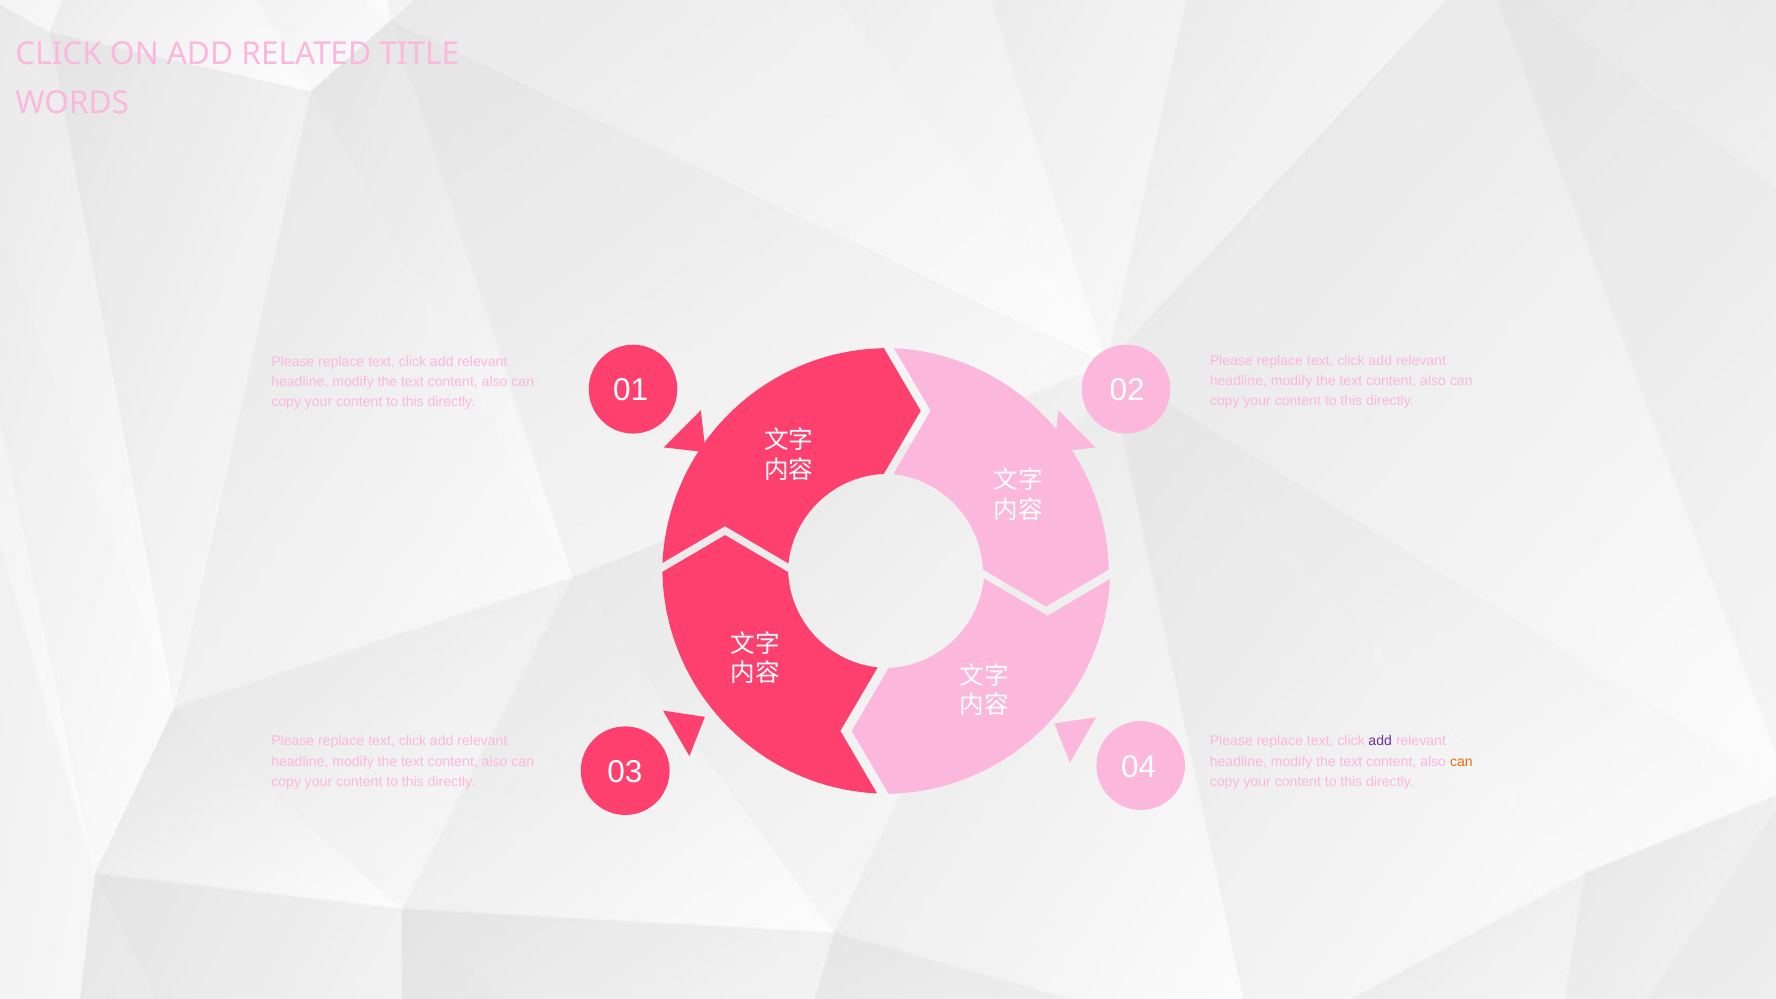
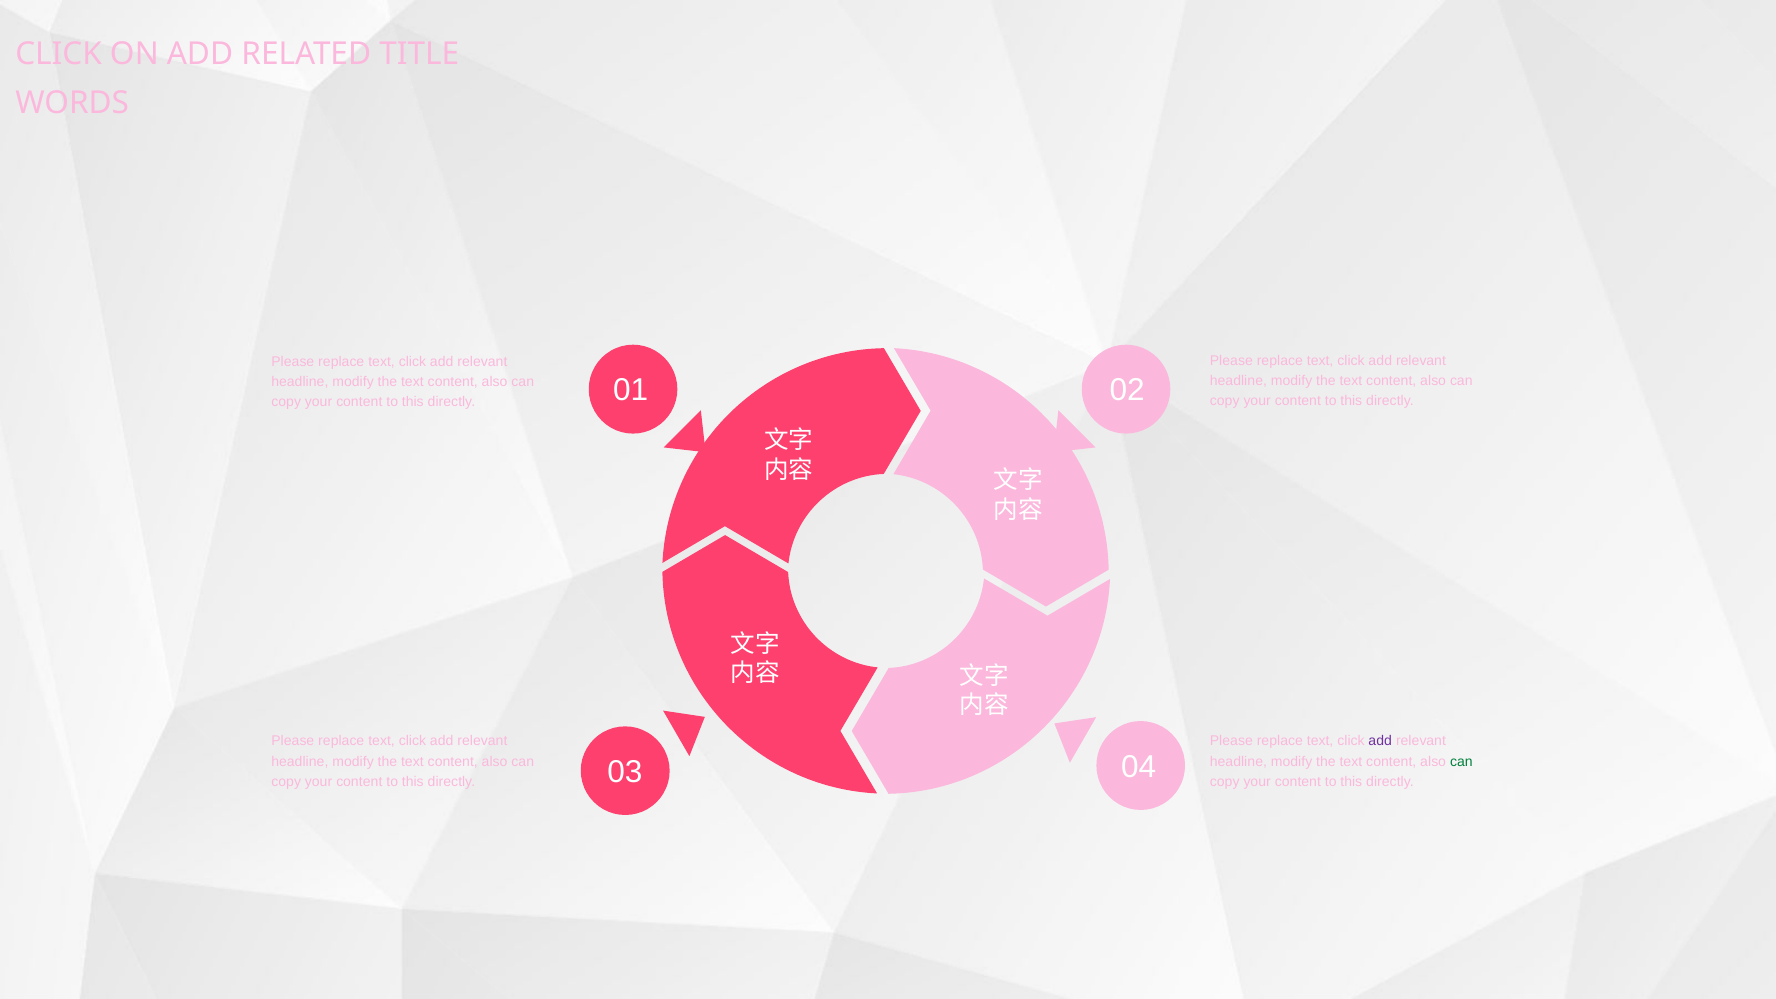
can at (1461, 761) colour: orange -> green
